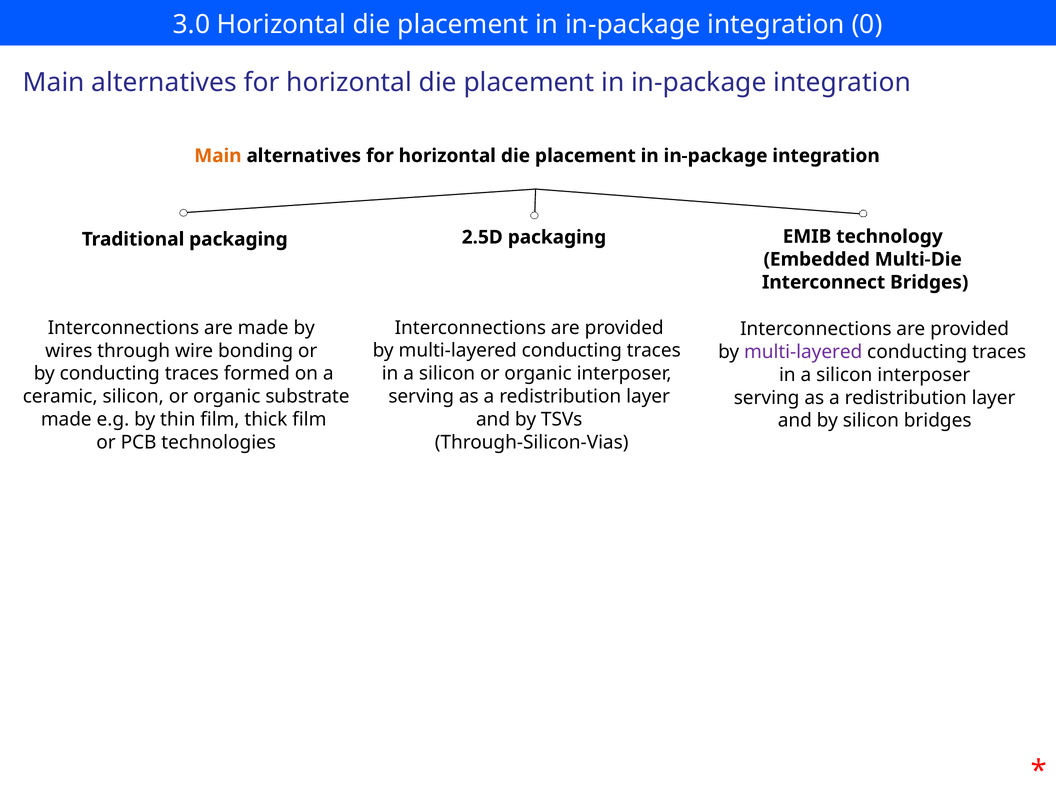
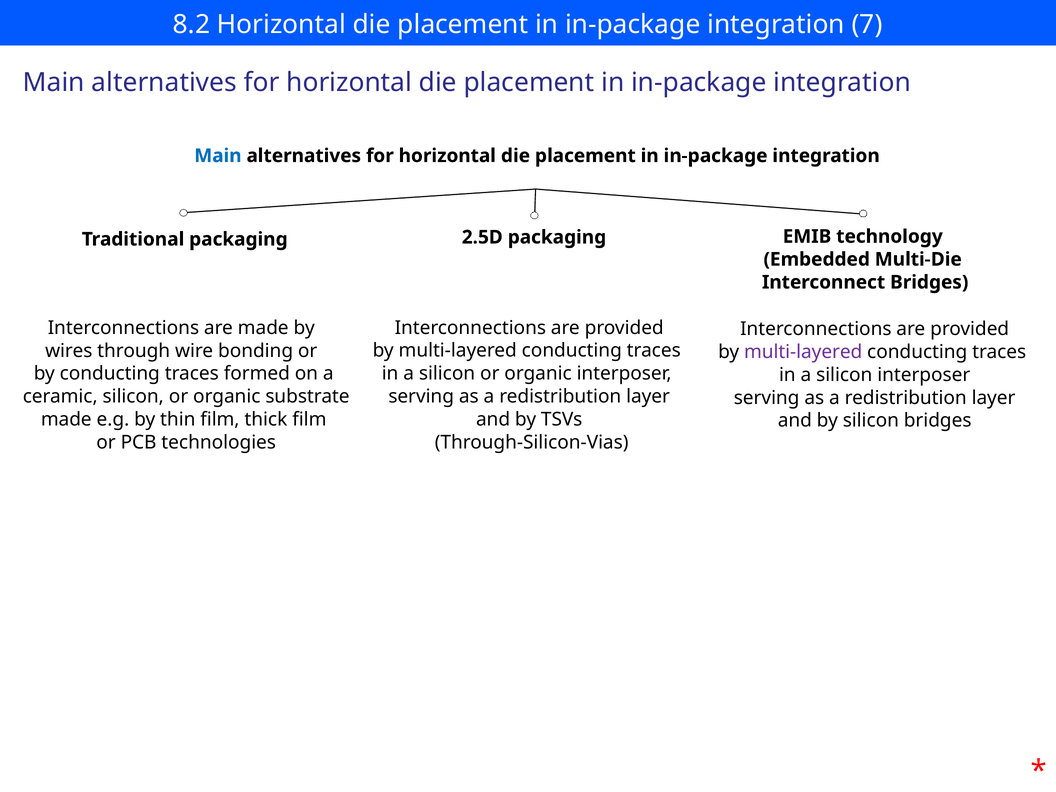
3.0: 3.0 -> 8.2
0: 0 -> 7
Main at (218, 156) colour: orange -> blue
